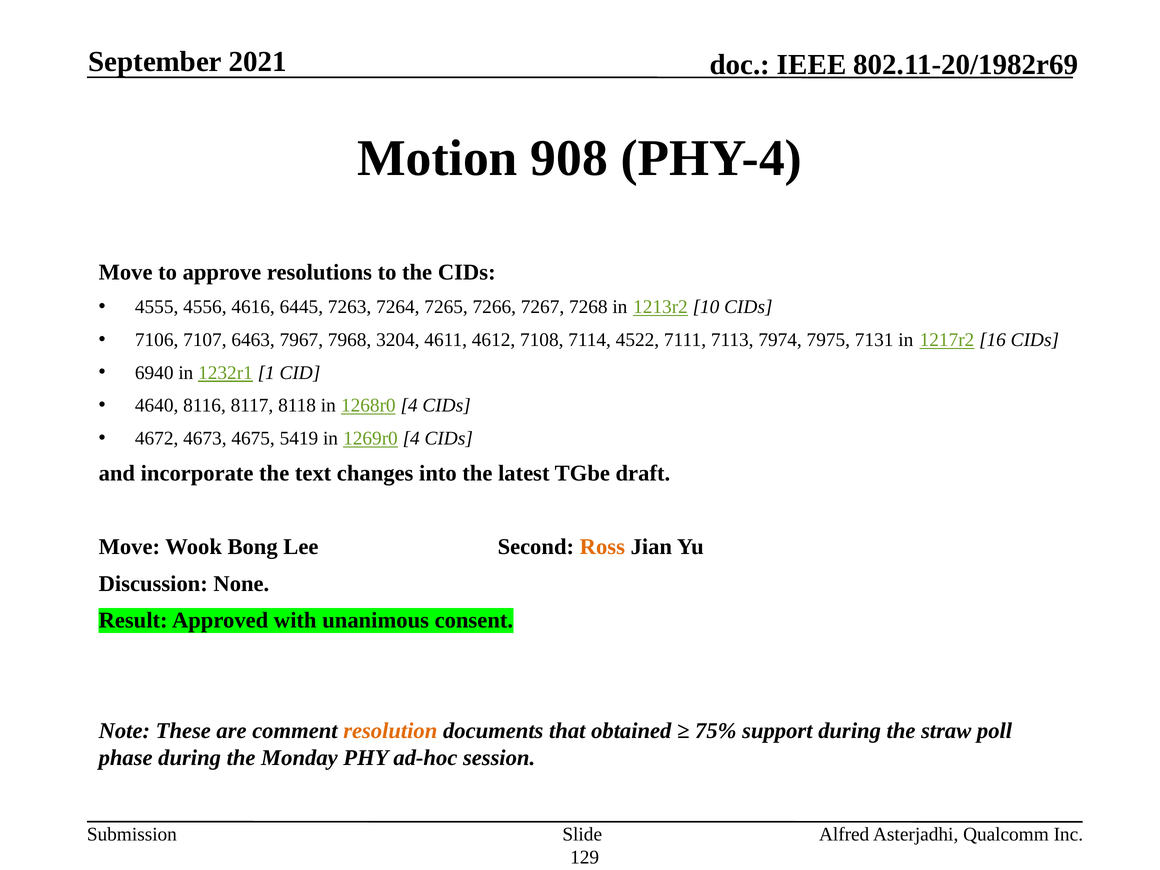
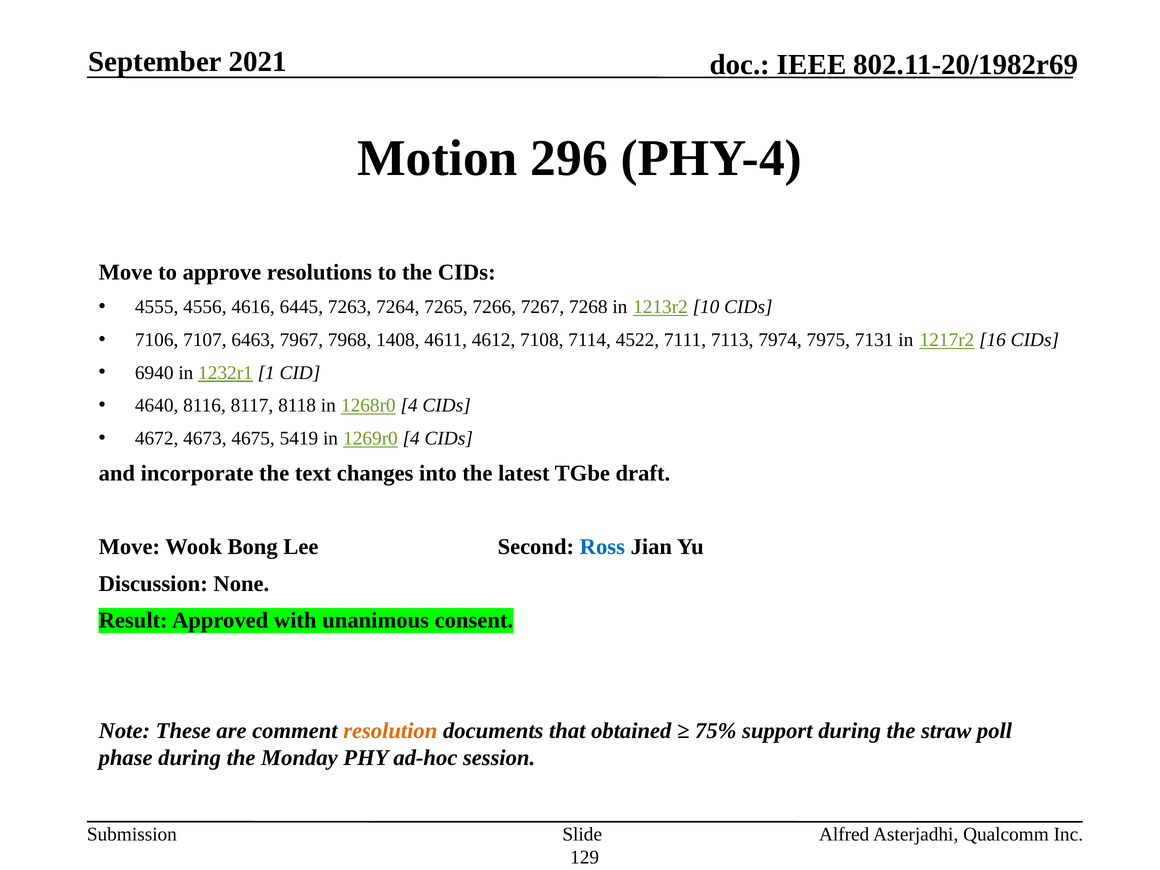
908: 908 -> 296
3204: 3204 -> 1408
Ross colour: orange -> blue
